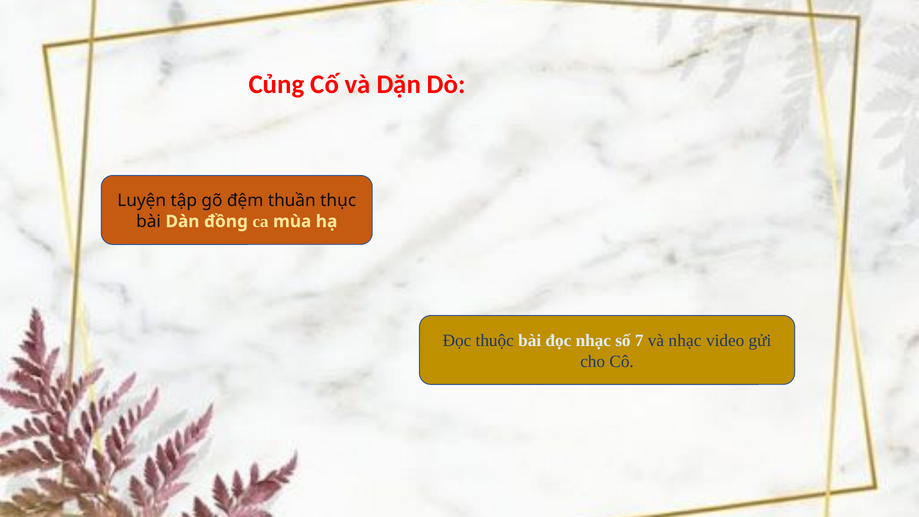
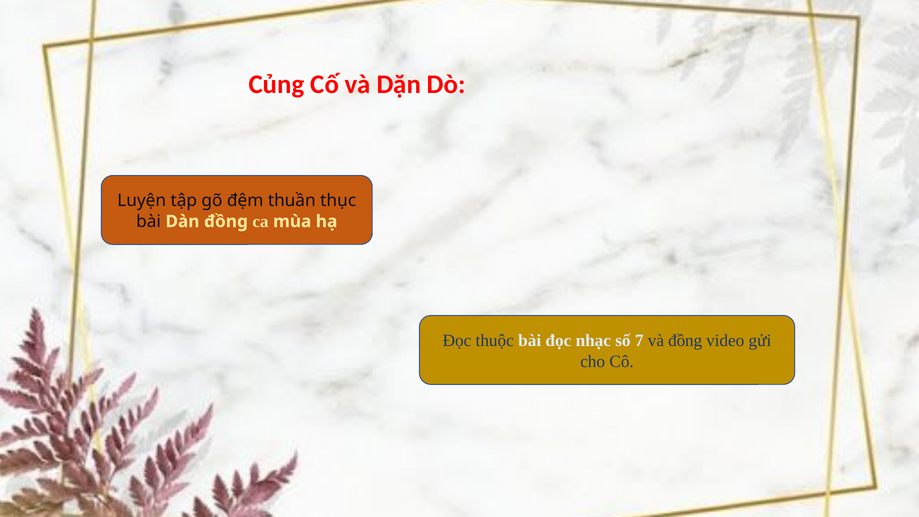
và nhạc: nhạc -> đồng
